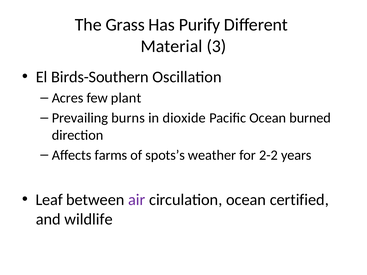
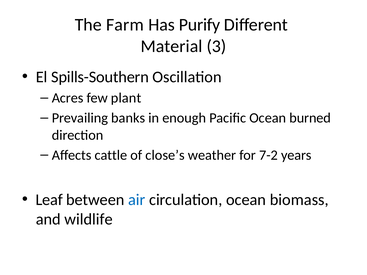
Grass: Grass -> Farm
Birds-Southern: Birds-Southern -> Spills-Southern
burns: burns -> banks
dioxide: dioxide -> enough
farms: farms -> cattle
spots’s: spots’s -> close’s
2-2: 2-2 -> 7-2
air colour: purple -> blue
certified: certified -> biomass
